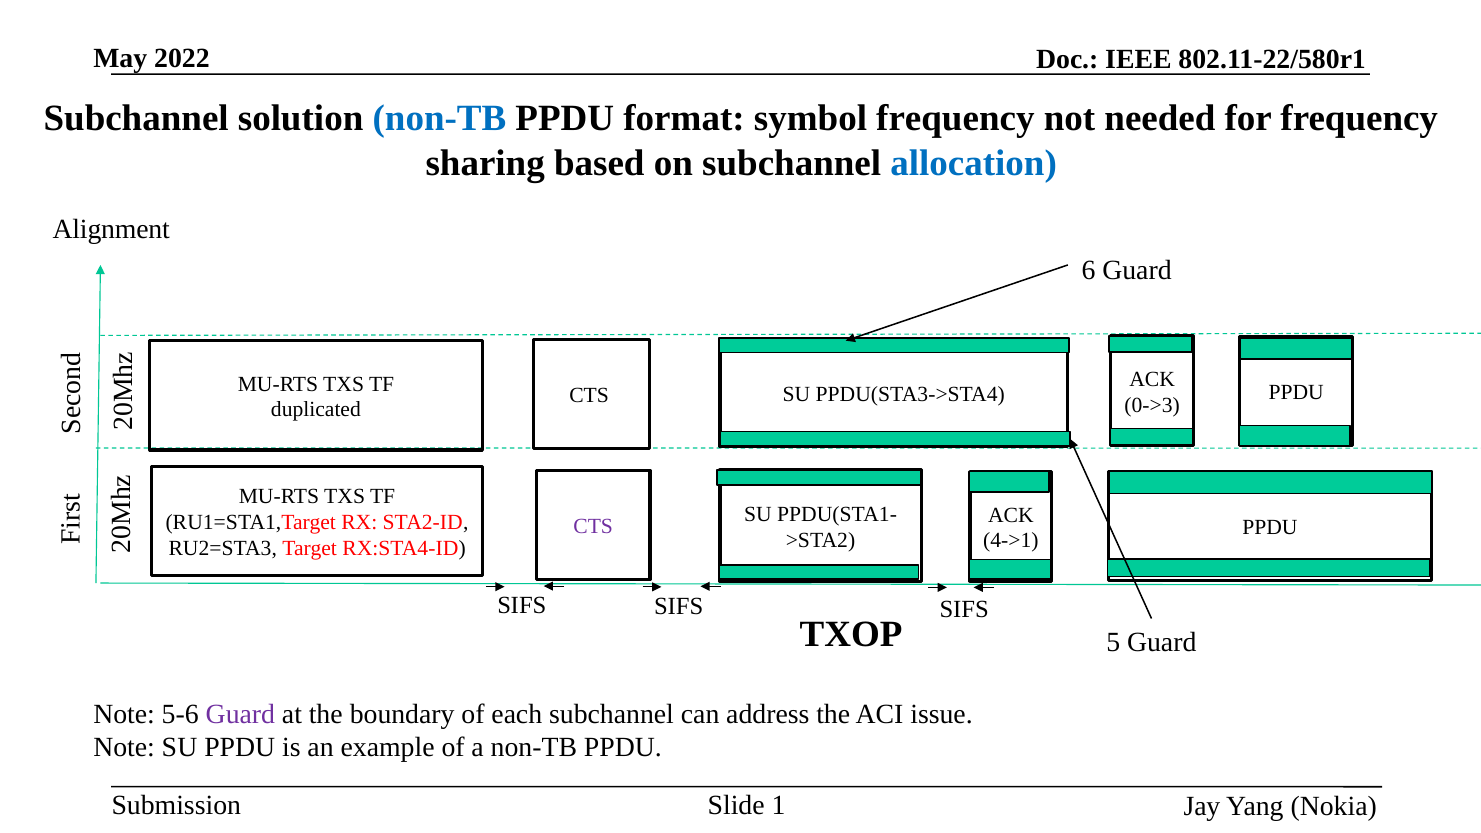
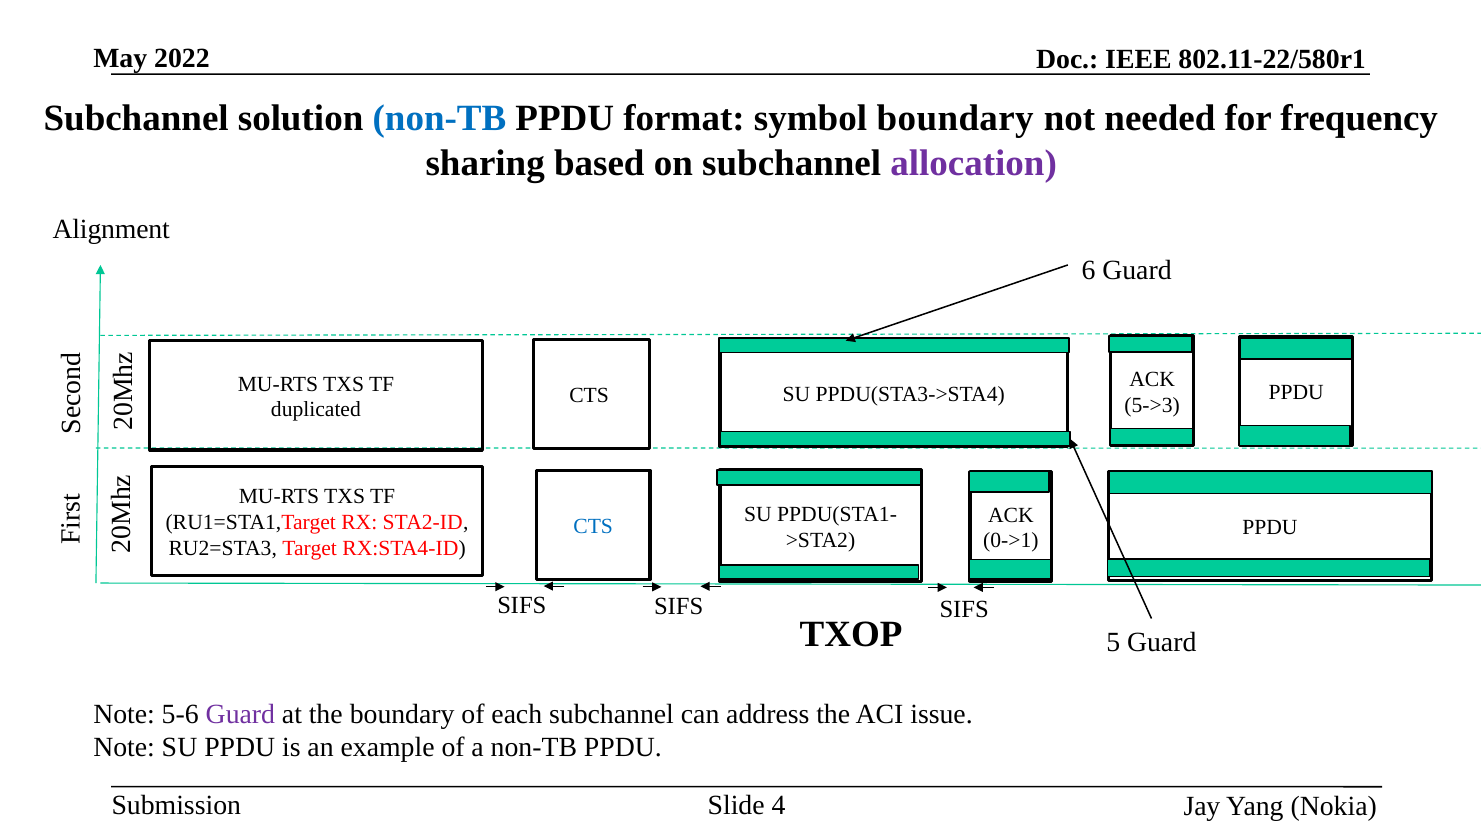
symbol frequency: frequency -> boundary
allocation colour: blue -> purple
0->3: 0->3 -> 5->3
CTS at (593, 527) colour: purple -> blue
4->1: 4->1 -> 0->1
1: 1 -> 4
